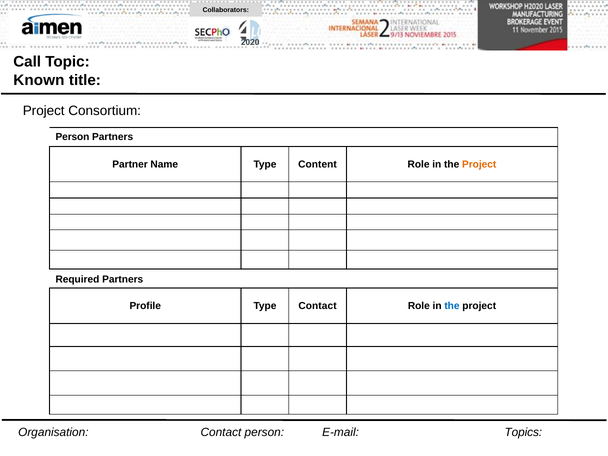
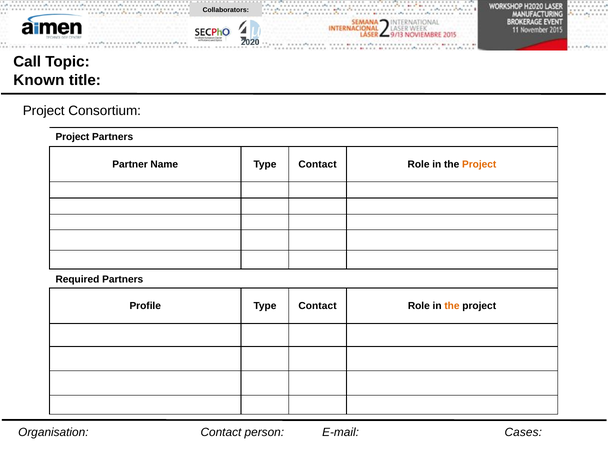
Person at (72, 137): Person -> Project
Name Type Content: Content -> Contact
the at (452, 306) colour: blue -> orange
Topics: Topics -> Cases
